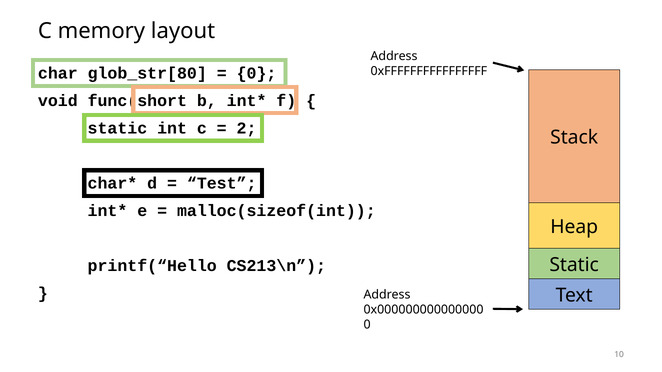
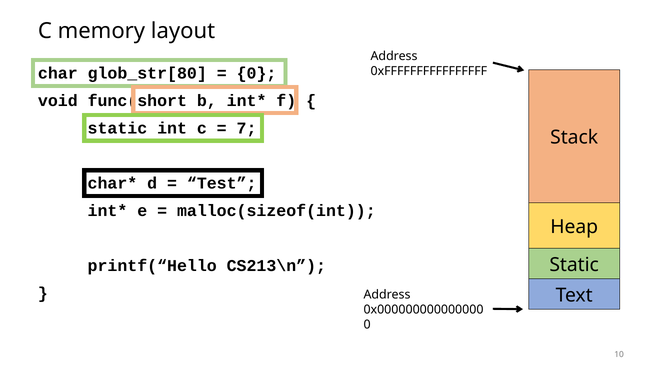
2: 2 -> 7
